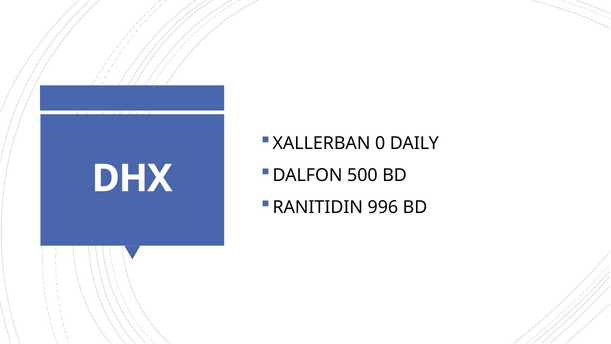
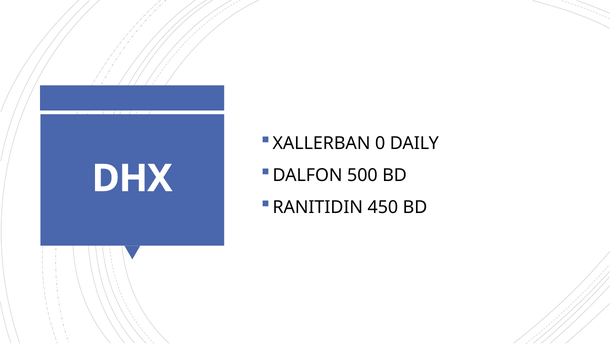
996: 996 -> 450
